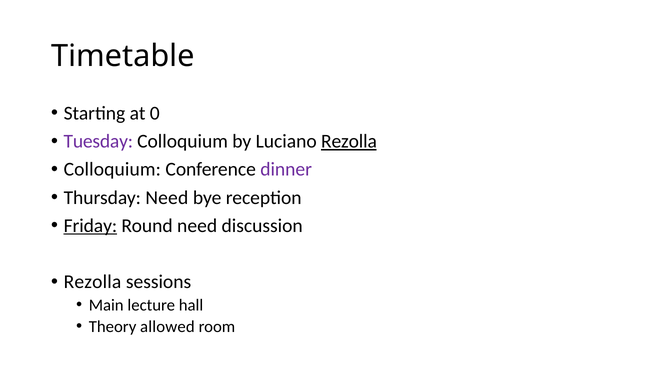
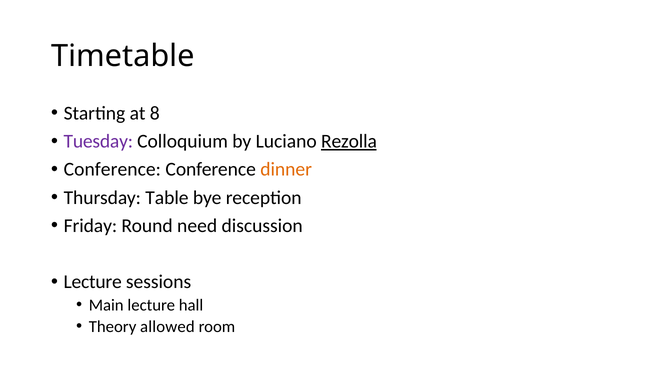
0: 0 -> 8
Colloquium at (112, 169): Colloquium -> Conference
dinner colour: purple -> orange
Thursday Need: Need -> Table
Friday underline: present -> none
Rezolla at (92, 282): Rezolla -> Lecture
